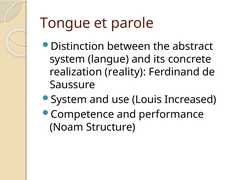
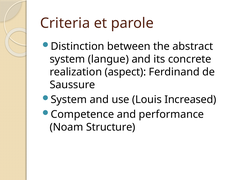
Tongue: Tongue -> Criteria
reality: reality -> aspect
